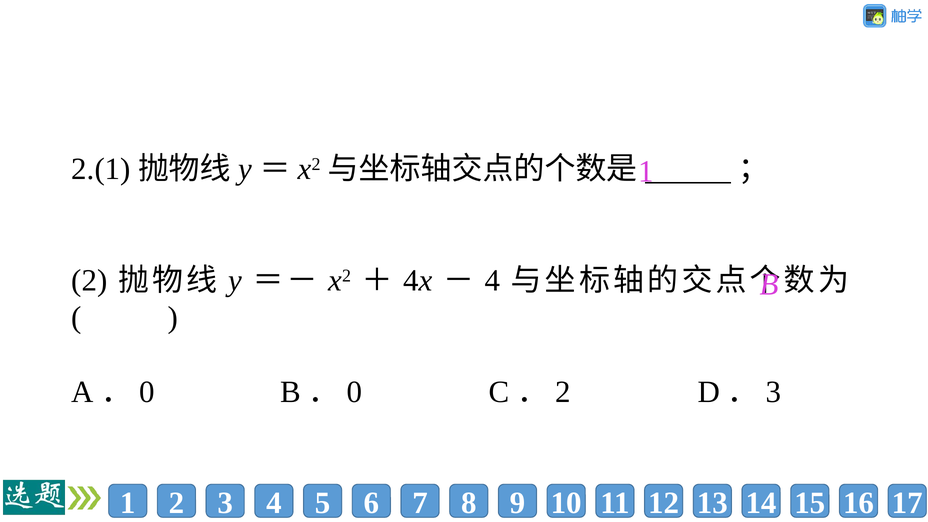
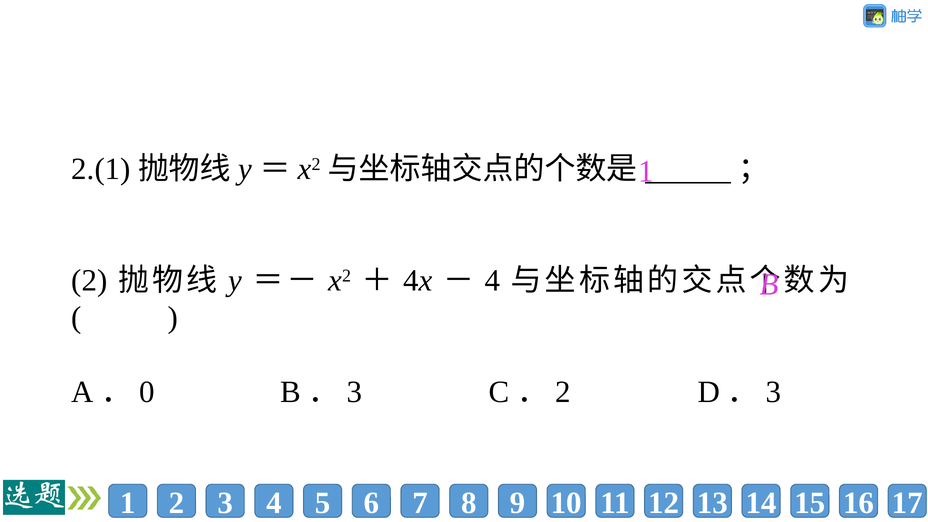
0 at (354, 392): 0 -> 3
